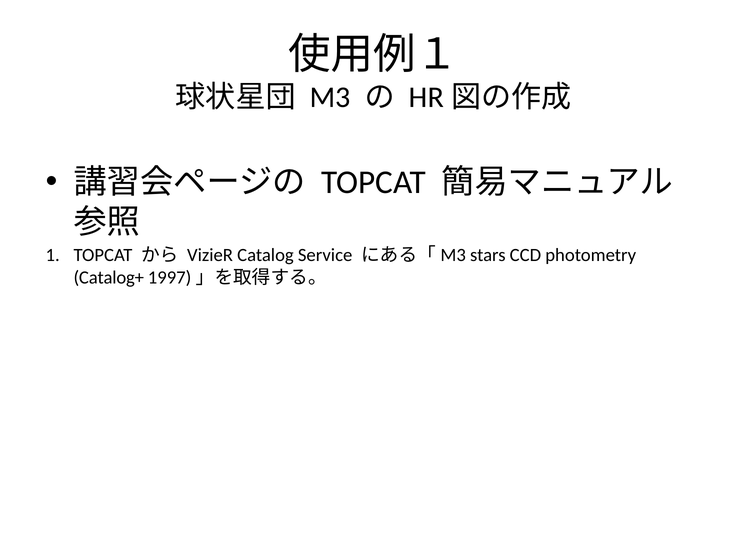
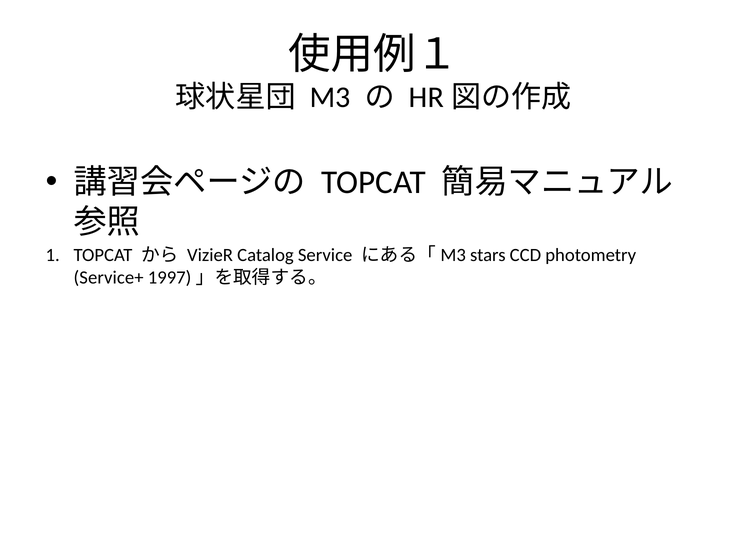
Catalog+: Catalog+ -> Service+
